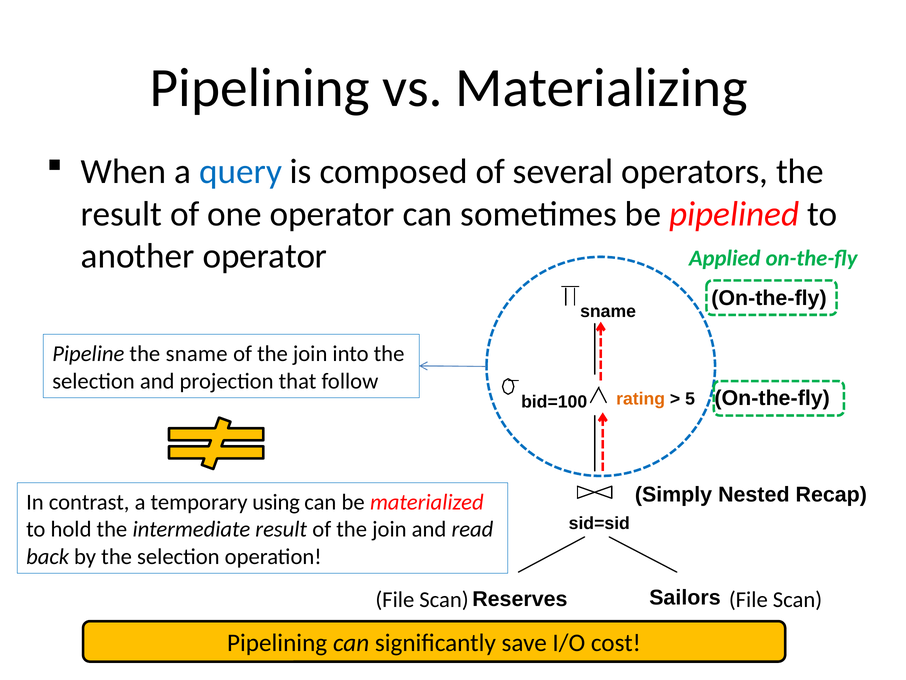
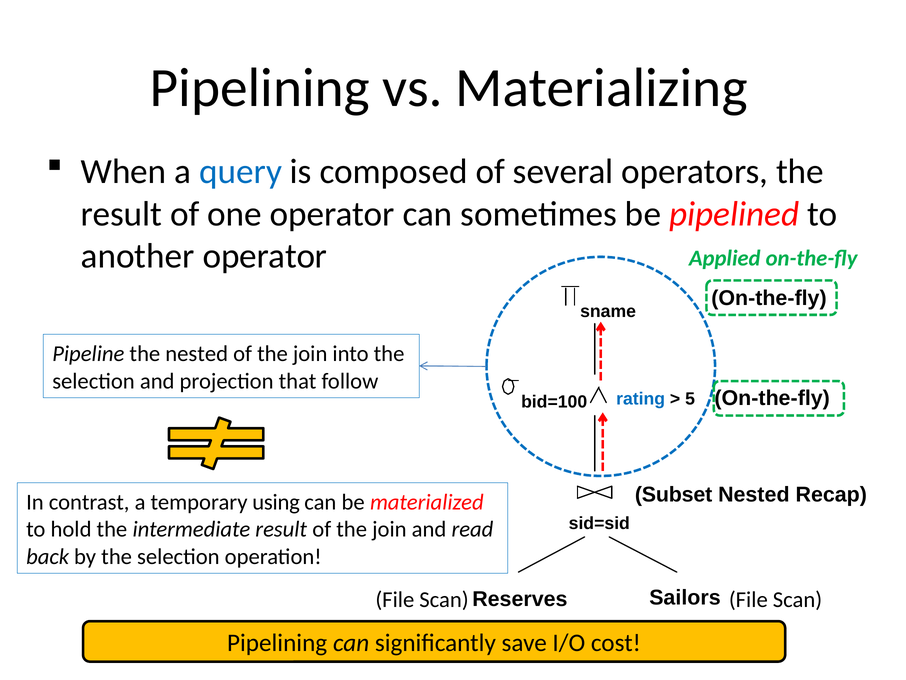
the sname: sname -> nested
rating colour: orange -> blue
Simply: Simply -> Subset
